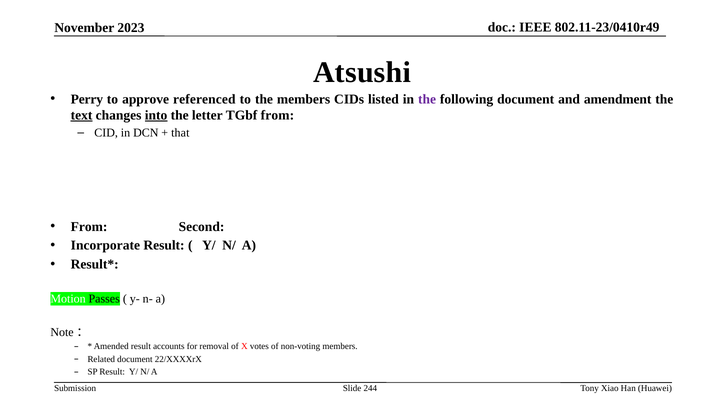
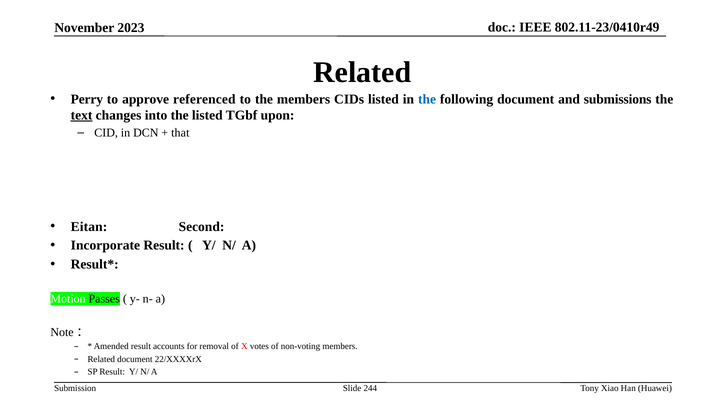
Atsushi at (362, 72): Atsushi -> Related
the at (427, 99) colour: purple -> blue
amendment: amendment -> submissions
into underline: present -> none
the letter: letter -> listed
TGbf from: from -> upon
From at (89, 227): From -> Eitan
